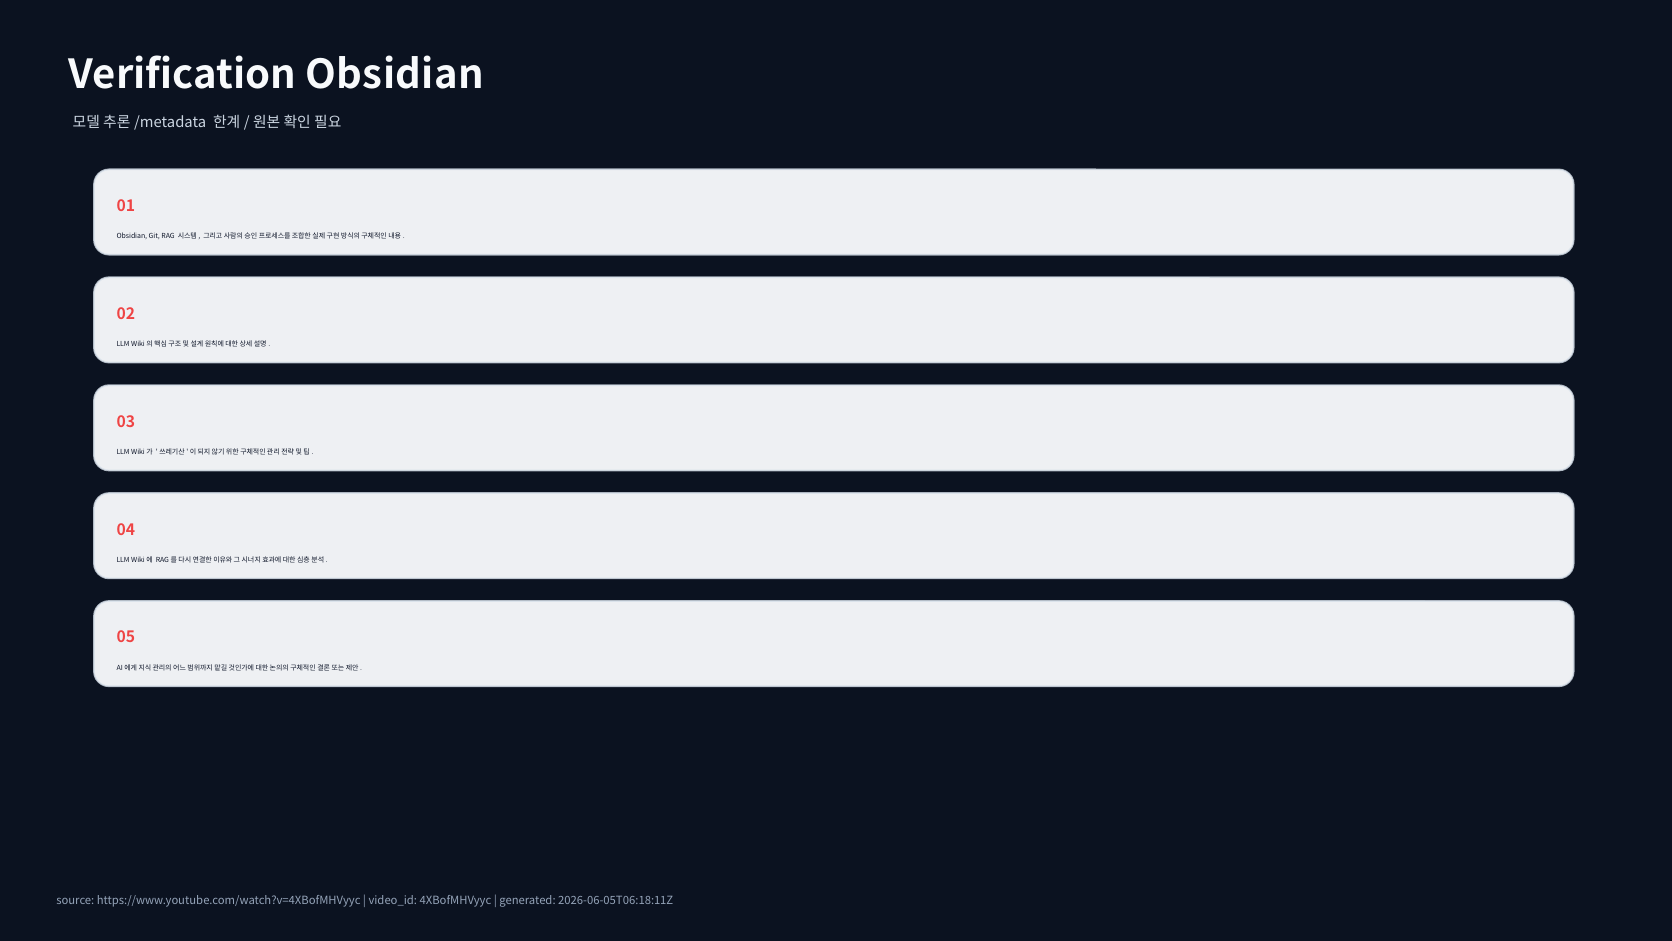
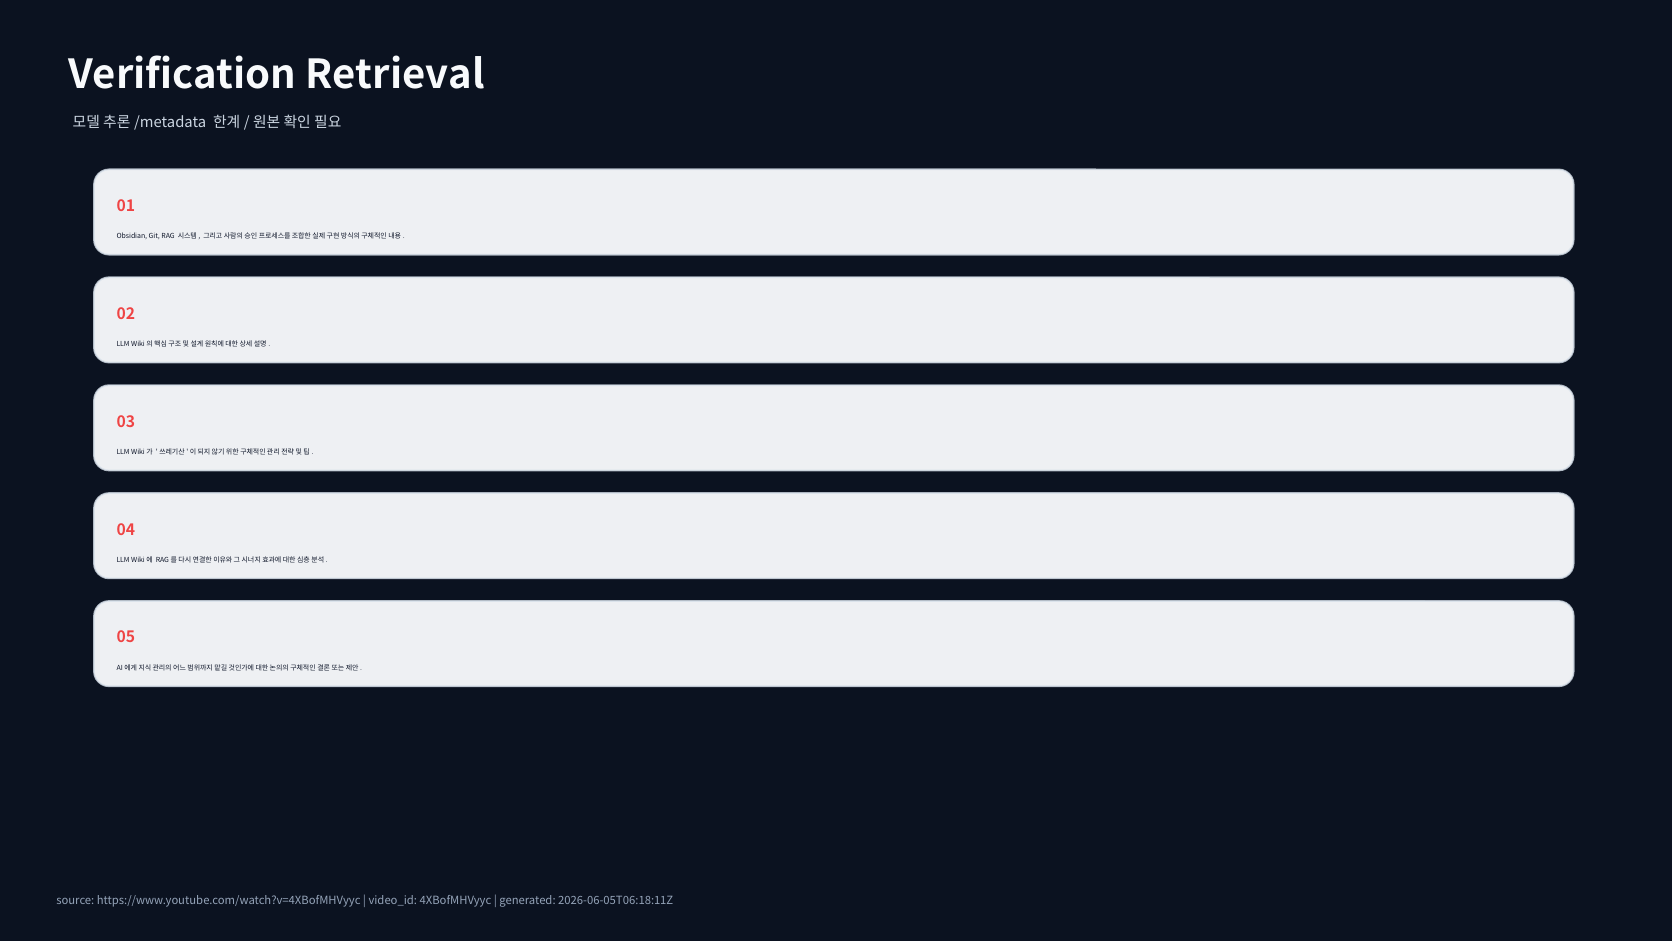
Verification Obsidian: Obsidian -> Retrieval
